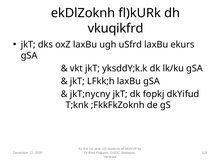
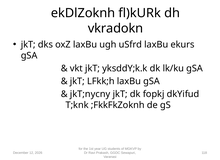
vkuqikfrd: vkuqikfrd -> vkradokn
